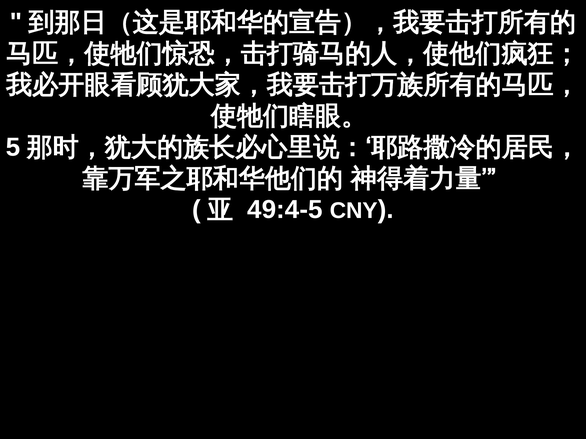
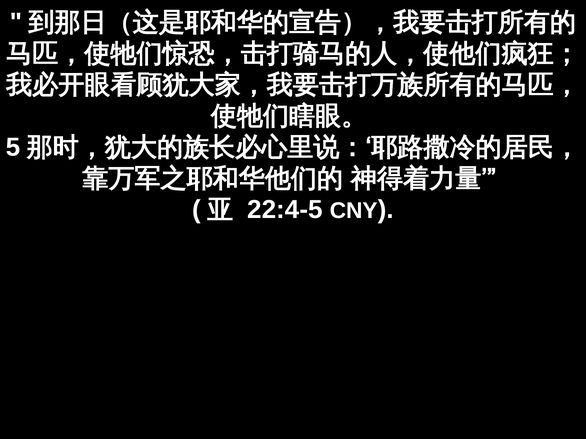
49:4-5: 49:4-5 -> 22:4-5
